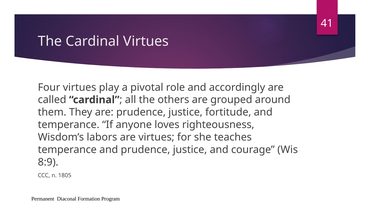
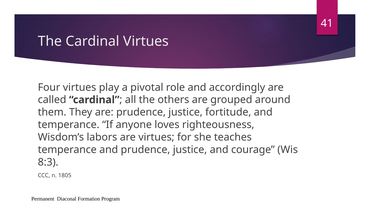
8:9: 8:9 -> 8:3
